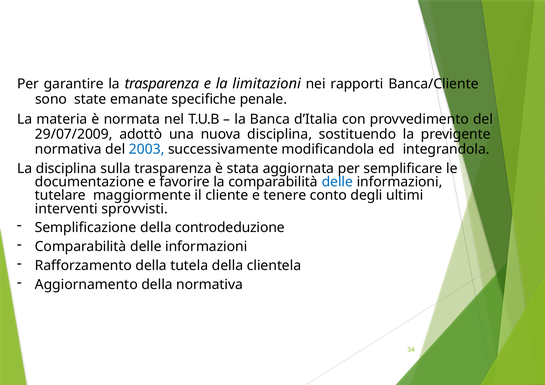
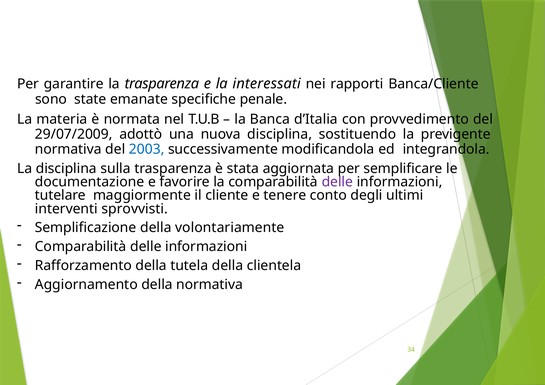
limitazioni: limitazioni -> interessati
delle at (337, 182) colour: blue -> purple
controdeduzione: controdeduzione -> volontariamente
